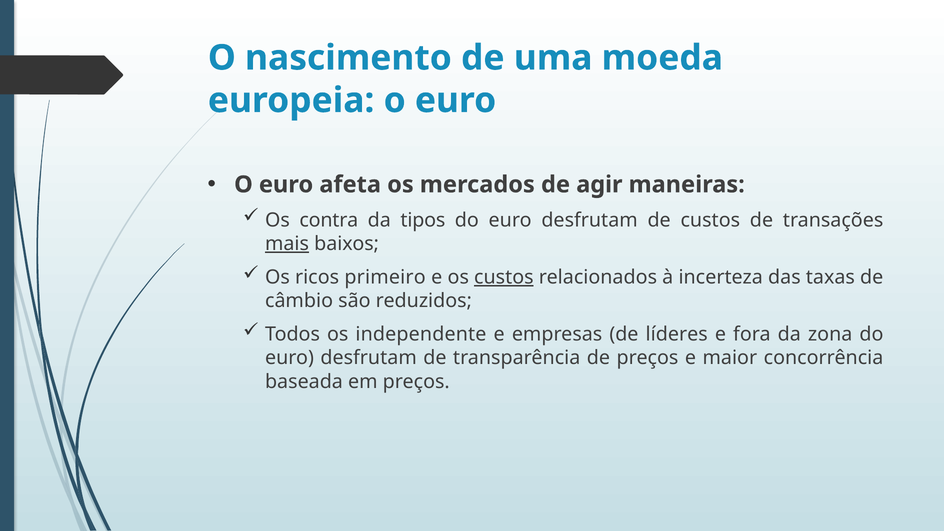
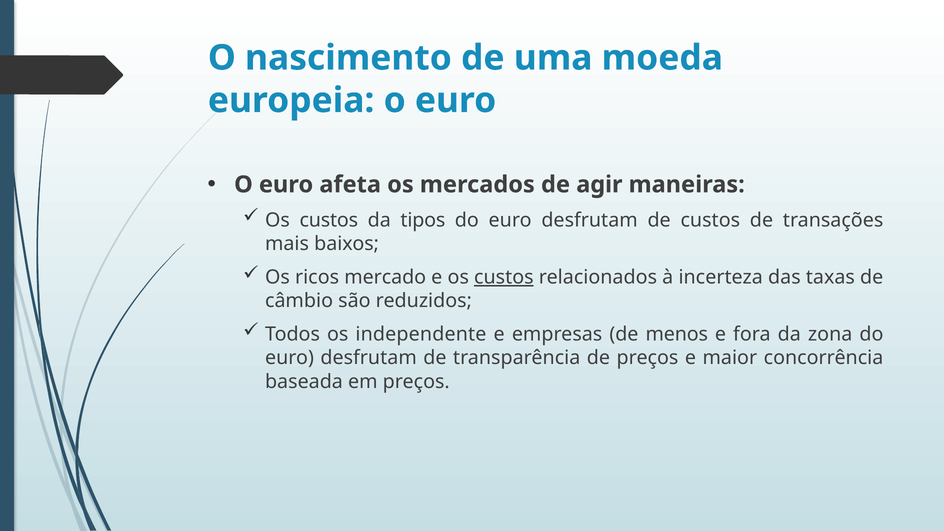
contra at (329, 220): contra -> custos
mais underline: present -> none
primeiro: primeiro -> mercado
líderes: líderes -> menos
